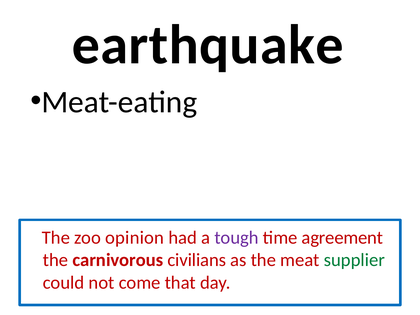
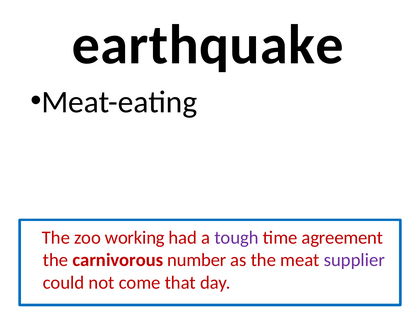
opinion: opinion -> working
civilians: civilians -> number
supplier colour: green -> purple
